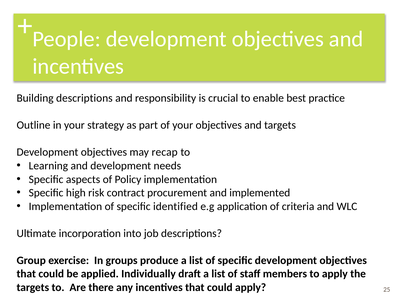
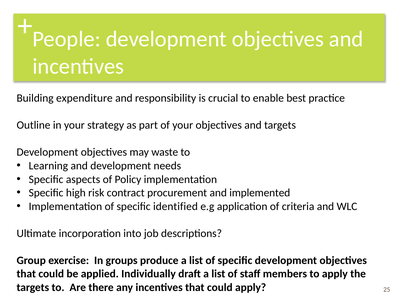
Building descriptions: descriptions -> expenditure
recap: recap -> waste
